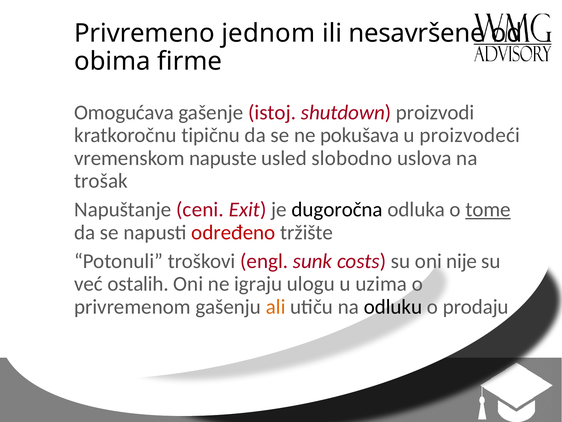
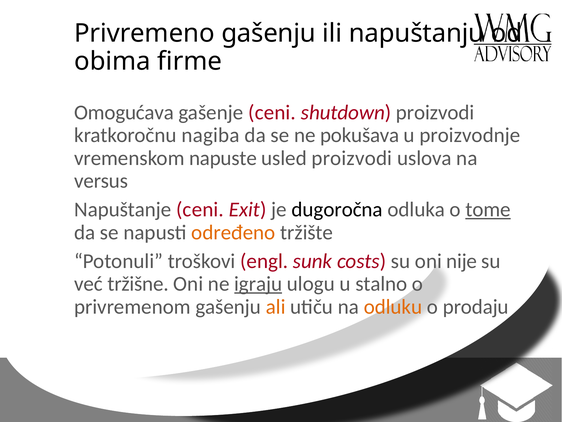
Privremeno jednom: jednom -> gašenju
nesavršene: nesavršene -> napuštanju
gašenje istoj: istoj -> ceni
tipičnu: tipičnu -> nagiba
proizvodeći: proizvodeći -> proizvodnje
usled slobodno: slobodno -> proizvodi
trošak: trošak -> versus
određeno colour: red -> orange
ostalih: ostalih -> tržišne
igraju underline: none -> present
uzima: uzima -> stalno
odluku colour: black -> orange
